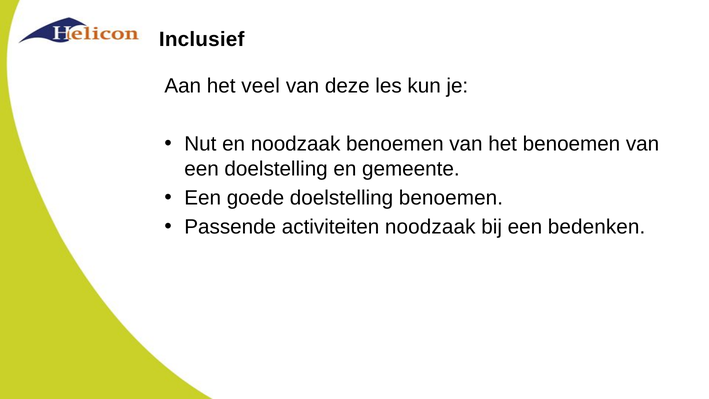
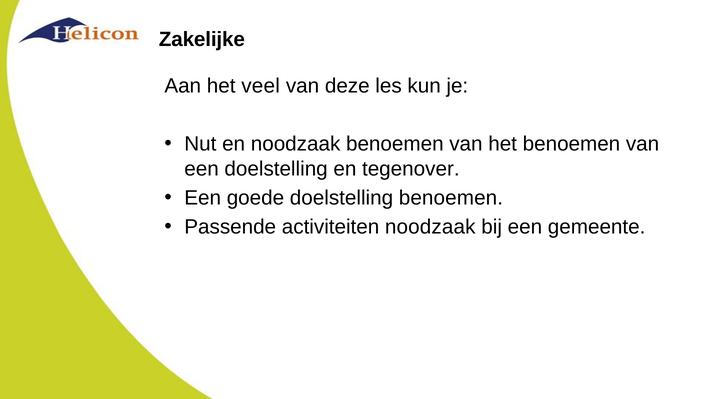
Inclusief: Inclusief -> Zakelijke
gemeente: gemeente -> tegenover
bedenken: bedenken -> gemeente
